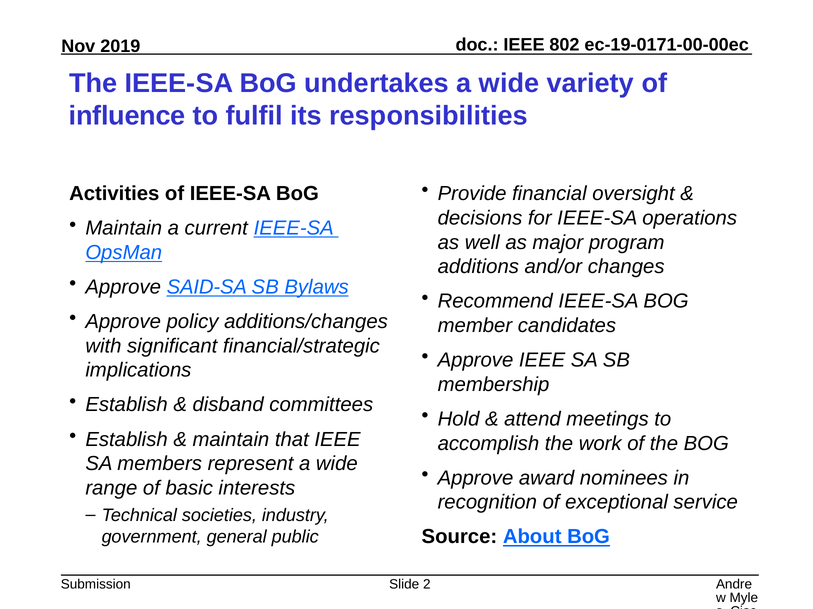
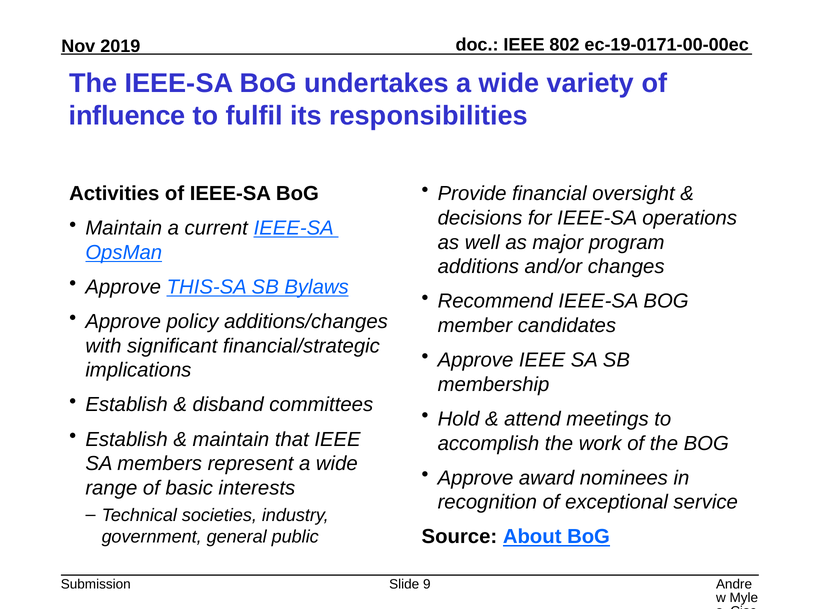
SAID-SA: SAID-SA -> THIS-SA
2: 2 -> 9
